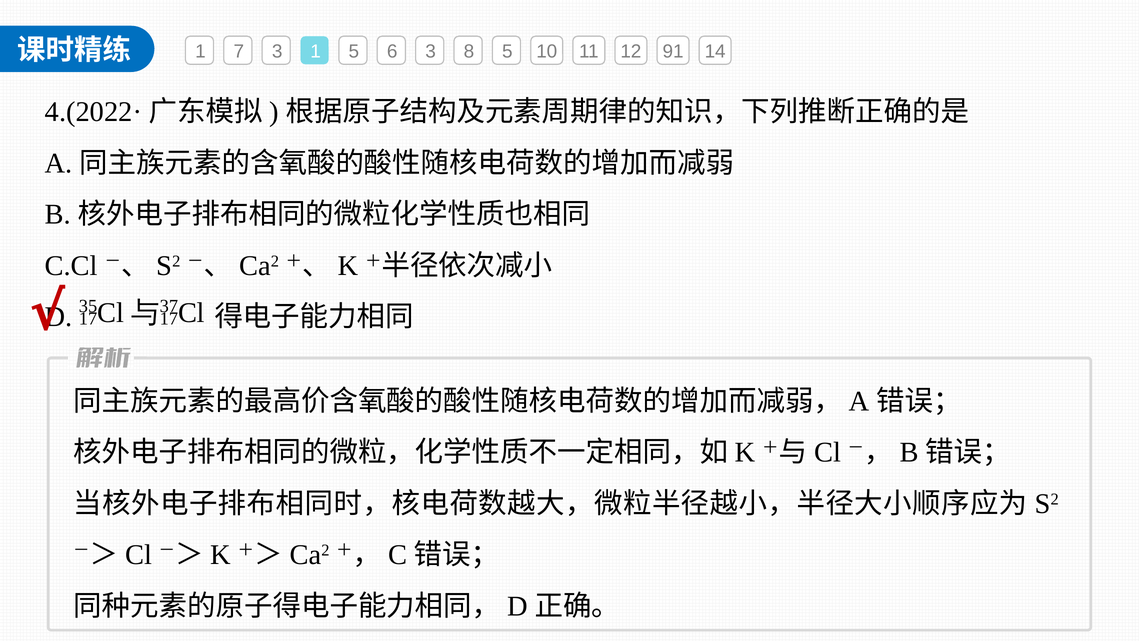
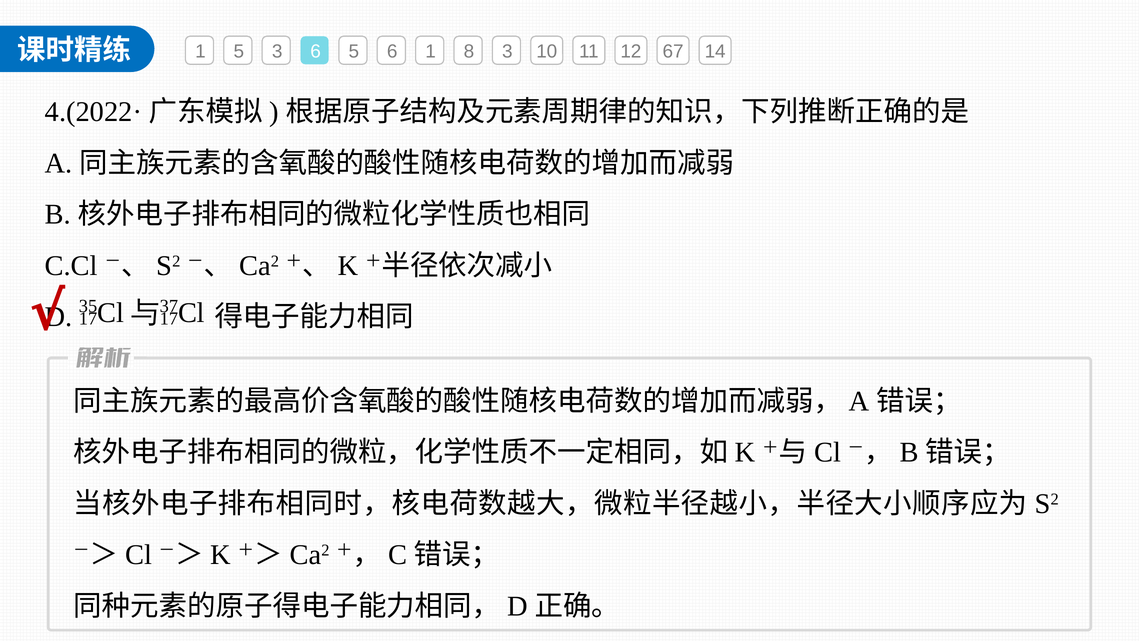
1 7: 7 -> 5
3 1: 1 -> 6
6 3: 3 -> 1
8 5: 5 -> 3
91: 91 -> 67
